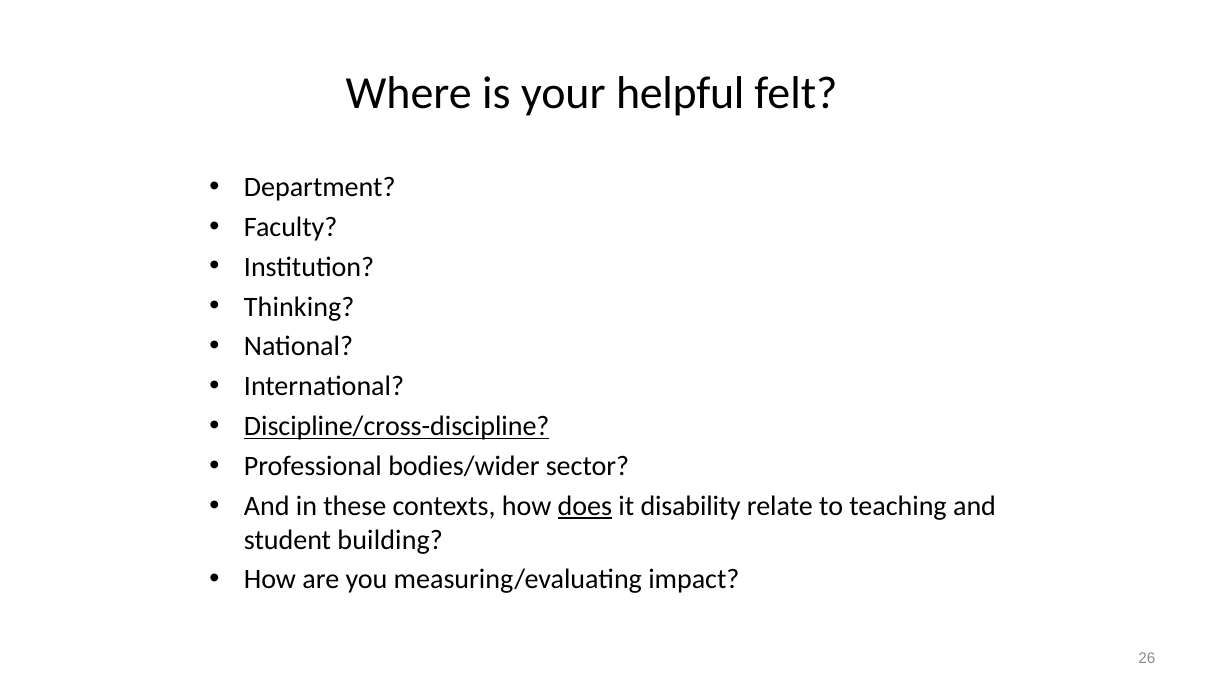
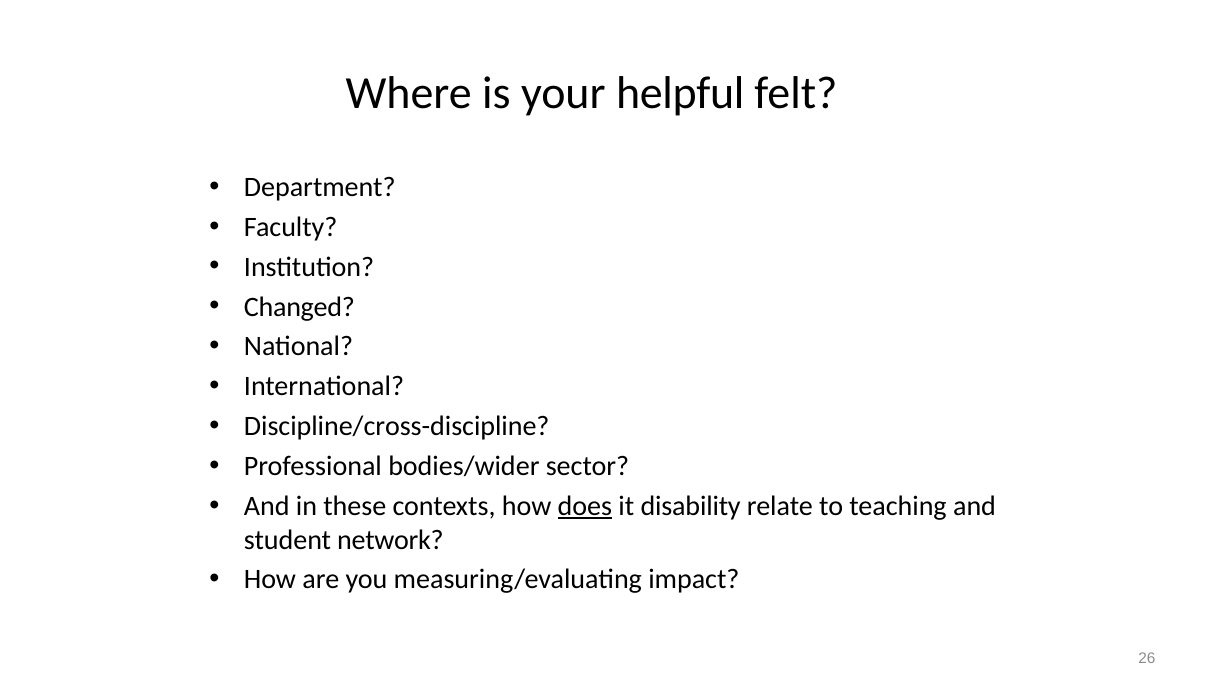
Thinking: Thinking -> Changed
Discipline/cross-discipline underline: present -> none
building: building -> network
